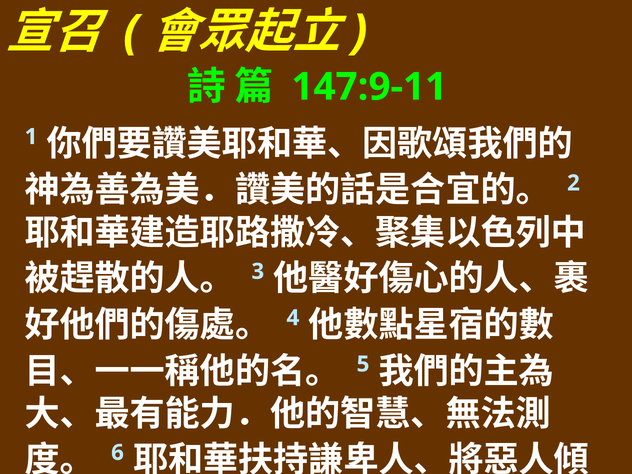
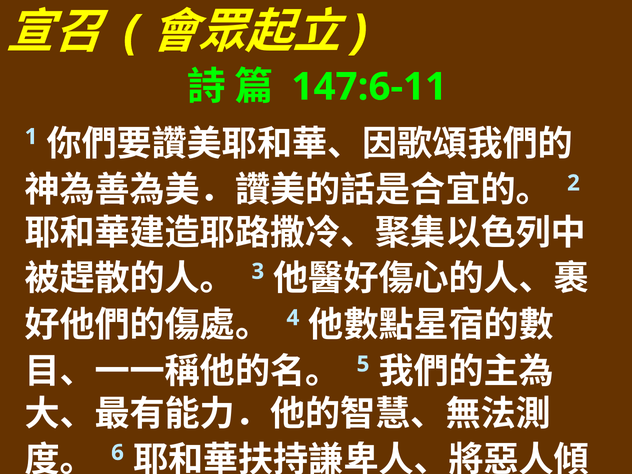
147:9-11: 147:9-11 -> 147:6-11
